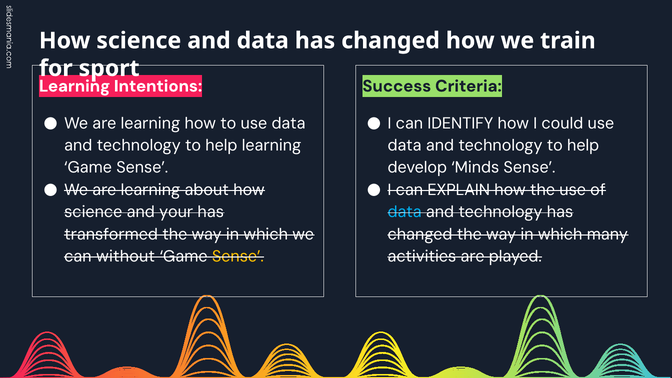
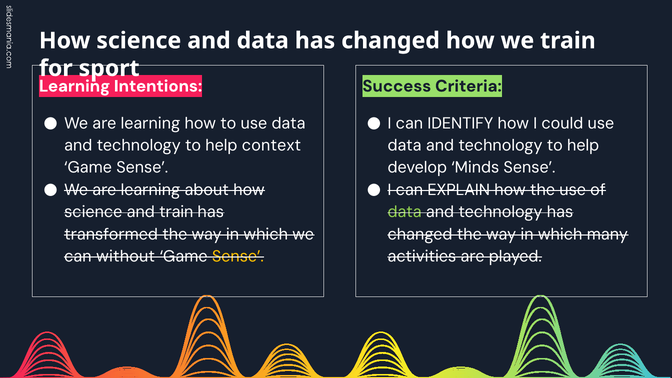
help learning: learning -> context
and your: your -> train
data at (405, 212) colour: light blue -> light green
